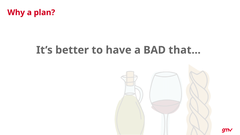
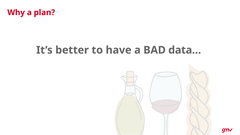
that…: that… -> data…
